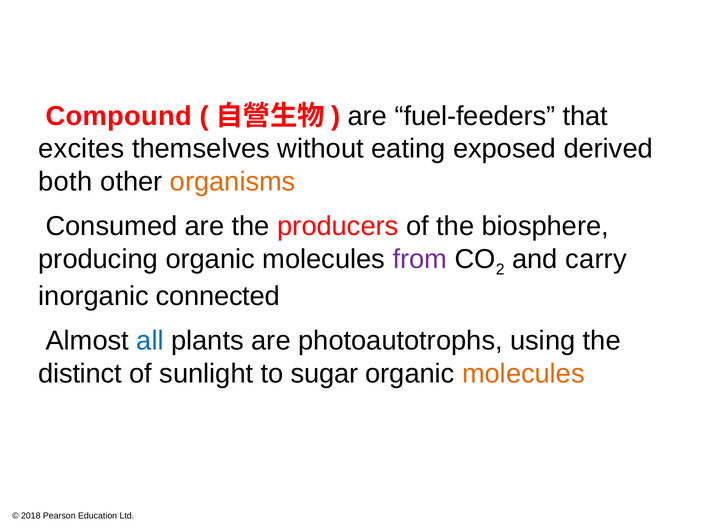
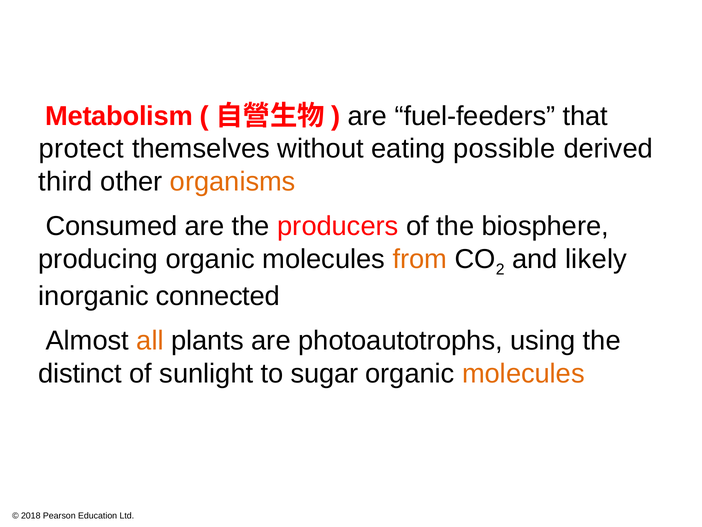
Compound: Compound -> Metabolism
excites: excites -> protect
exposed: exposed -> possible
both: both -> third
from colour: purple -> orange
carry: carry -> likely
all colour: blue -> orange
